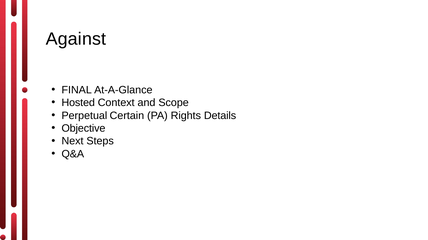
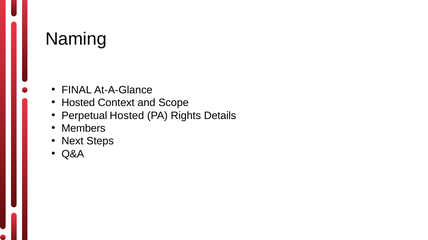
Against: Against -> Naming
Perpetual Certain: Certain -> Hosted
Objective: Objective -> Members
